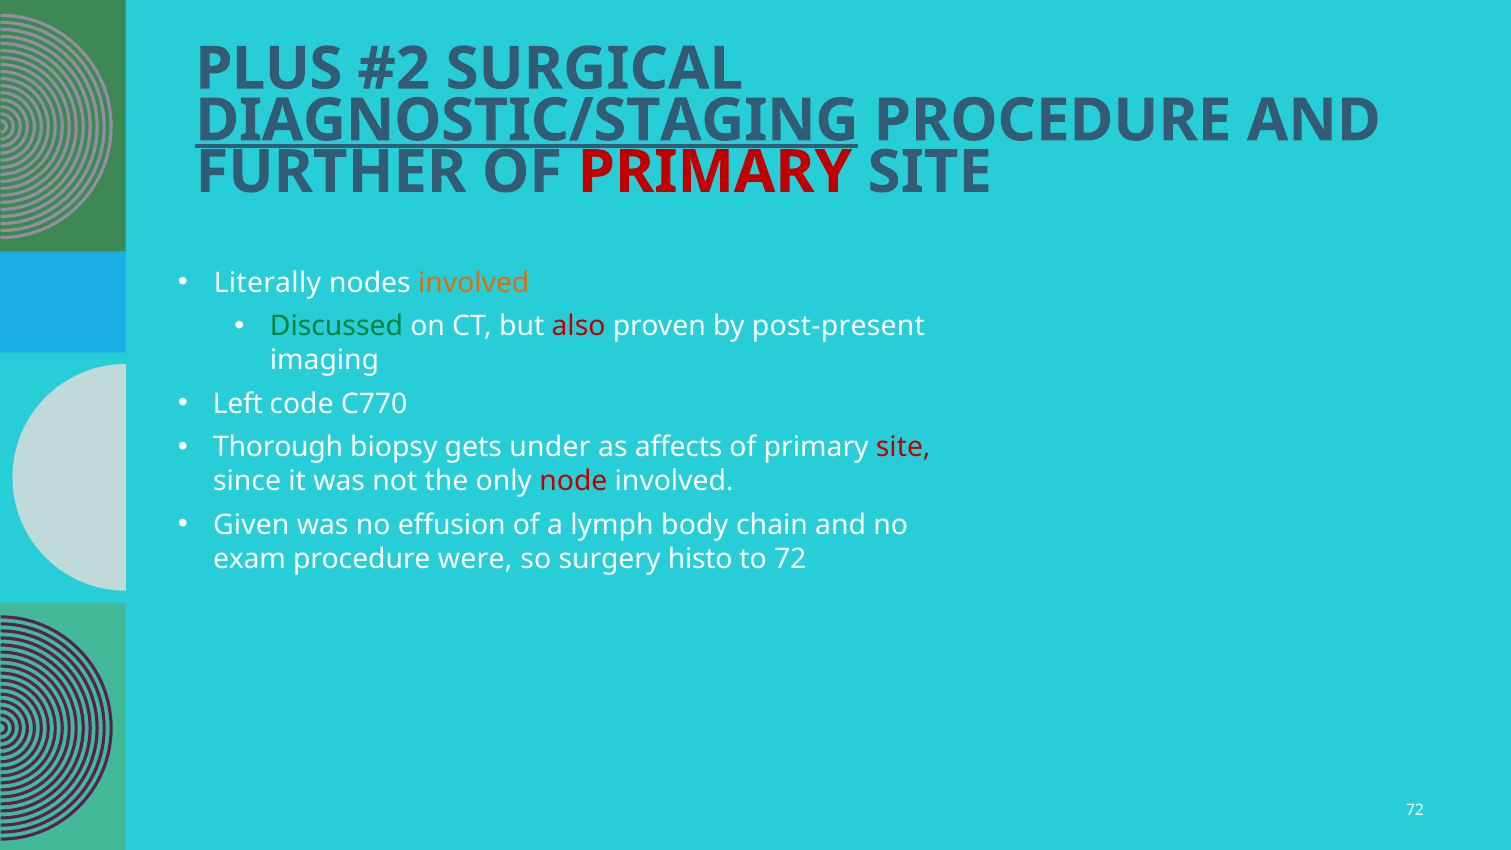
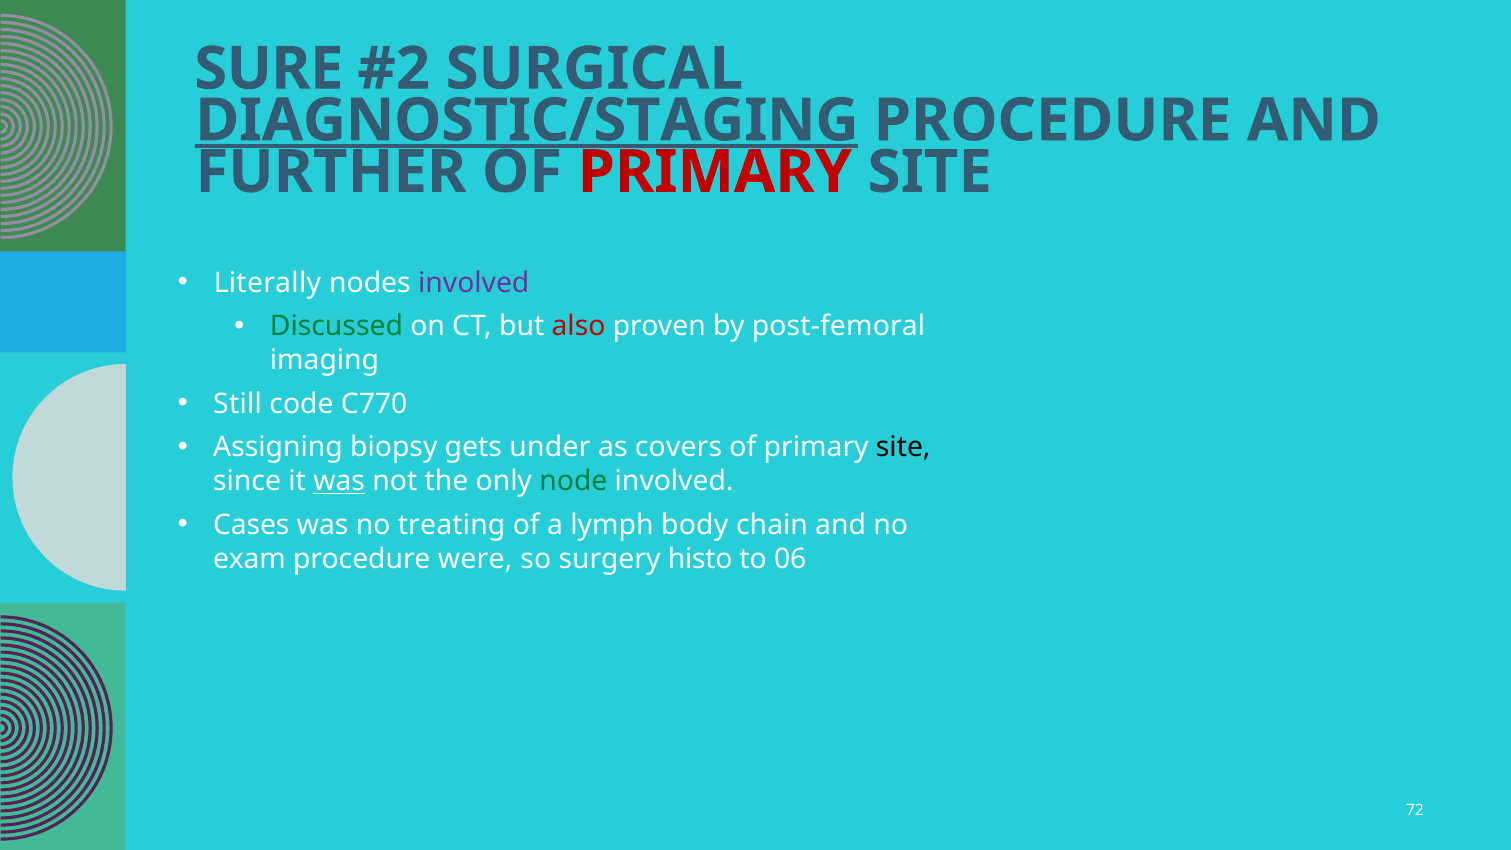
PLUS: PLUS -> SURE
involved at (474, 283) colour: orange -> purple
post-present: post-present -> post-femoral
Left: Left -> Still
Thorough: Thorough -> Assigning
affects: affects -> covers
site at (903, 447) colour: red -> black
was at (339, 481) underline: none -> present
node colour: red -> green
Given: Given -> Cases
effusion: effusion -> treating
to 72: 72 -> 06
